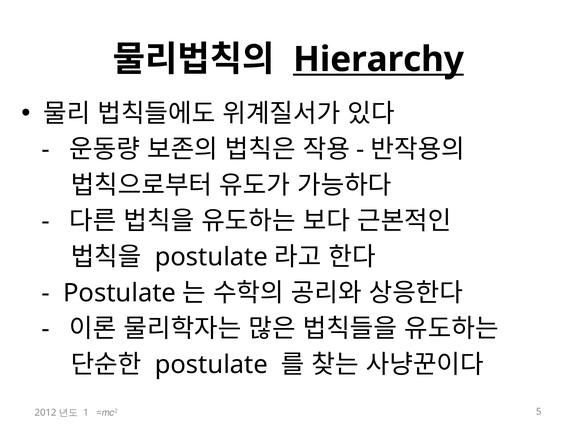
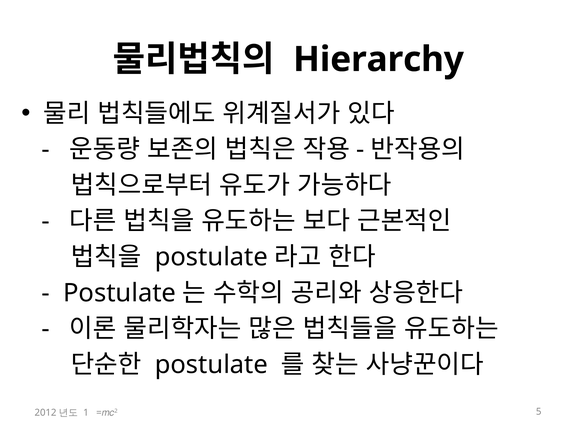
Hierarchy underline: present -> none
